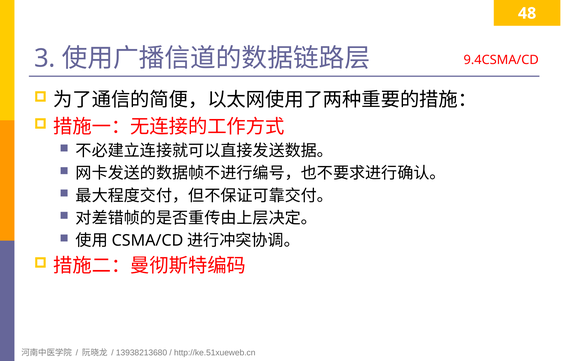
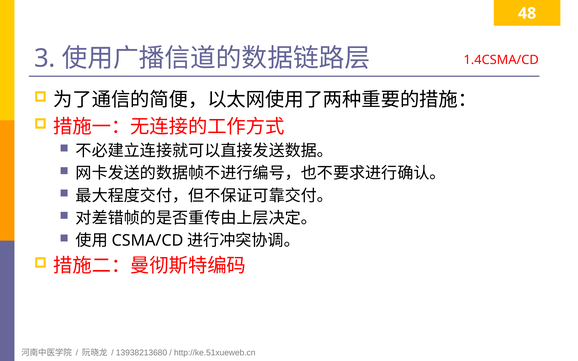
9.4CSMA/CD: 9.4CSMA/CD -> 1.4CSMA/CD
